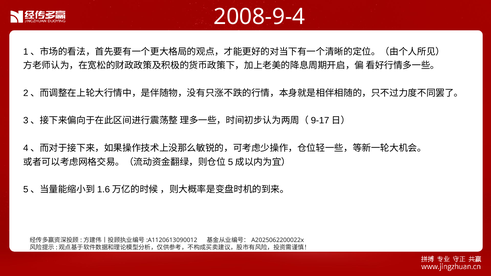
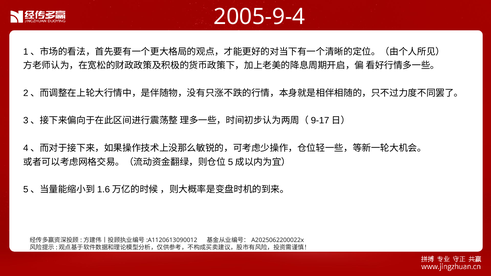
2008-9-4: 2008-9-4 -> 2005-9-4
